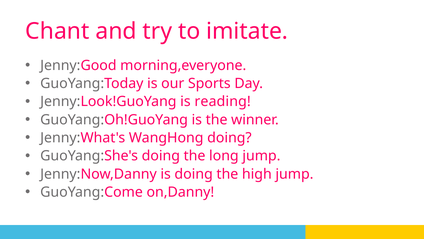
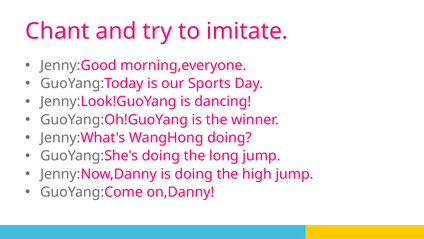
reading: reading -> dancing
